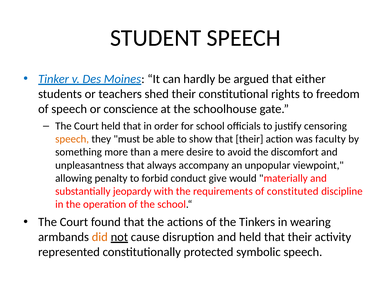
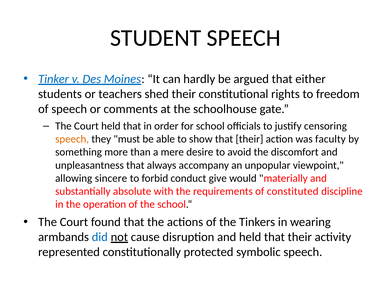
conscience: conscience -> comments
penalty: penalty -> sincere
jeopardy: jeopardy -> absolute
did colour: orange -> blue
